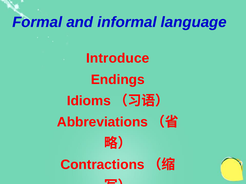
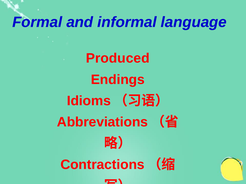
Introduce: Introduce -> Produced
